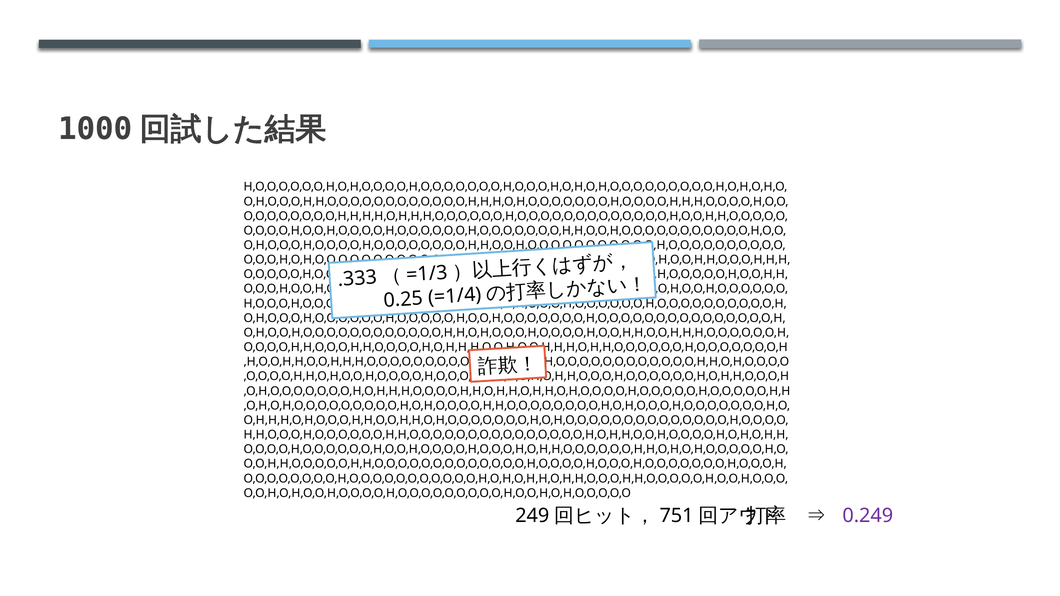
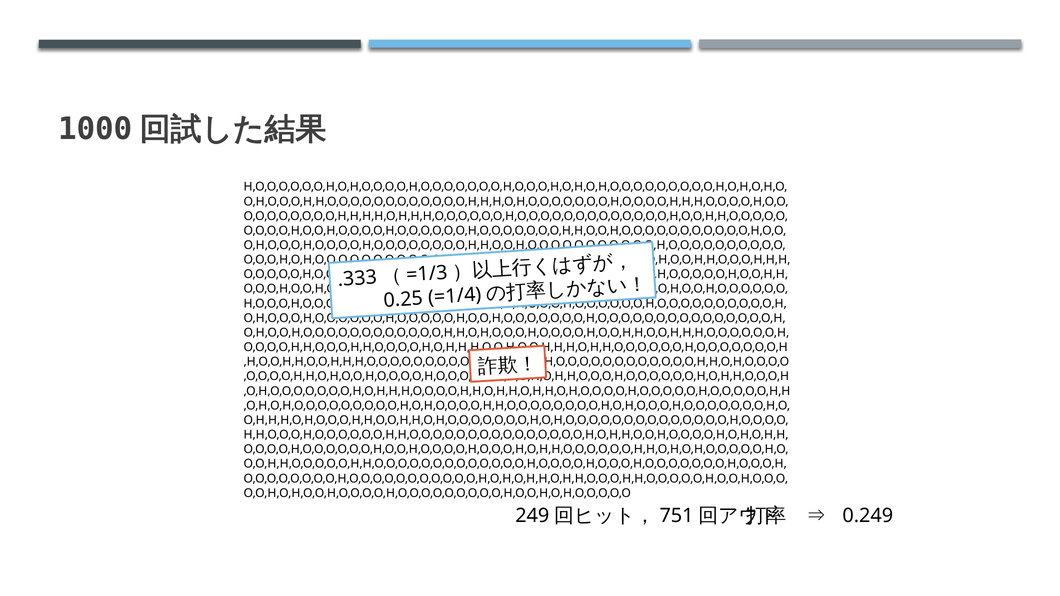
0.249 colour: purple -> black
